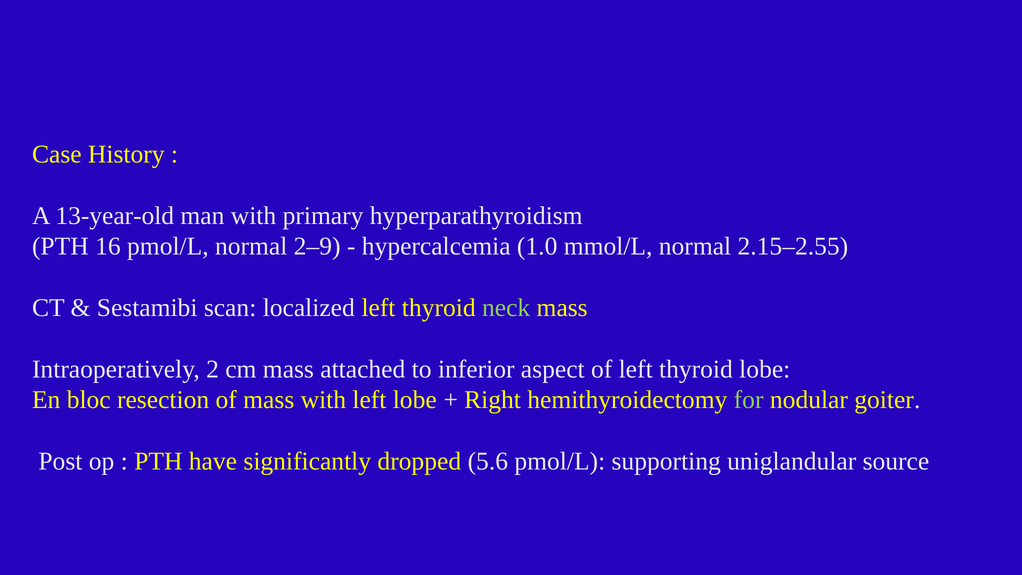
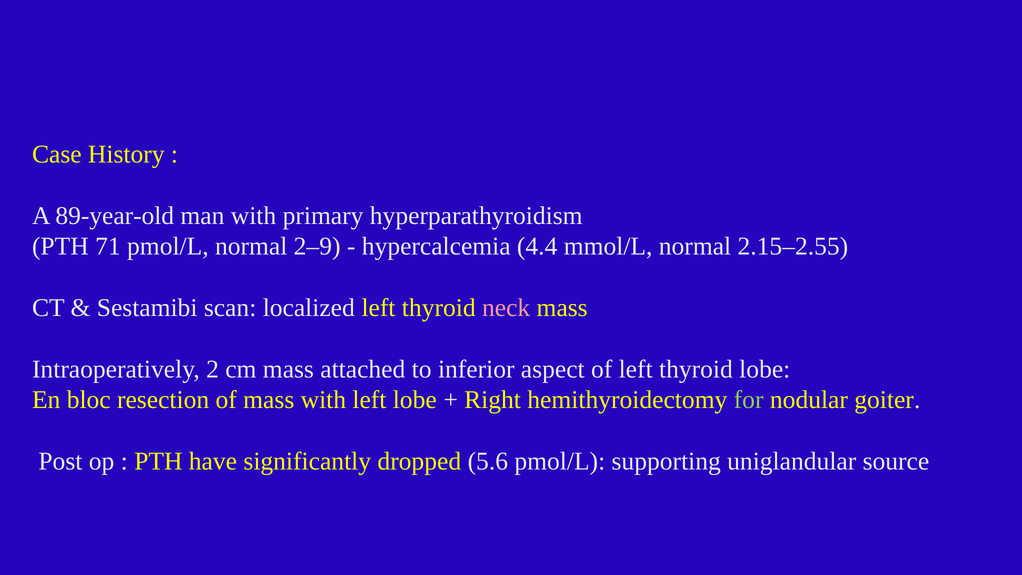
13-year-old: 13-year-old -> 89-year-old
16: 16 -> 71
1.0: 1.0 -> 4.4
neck colour: light green -> pink
